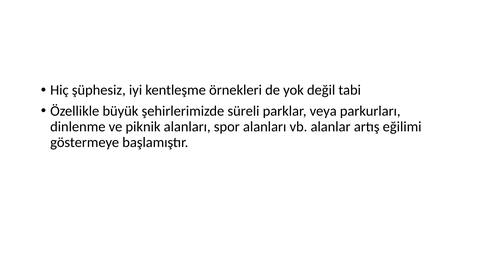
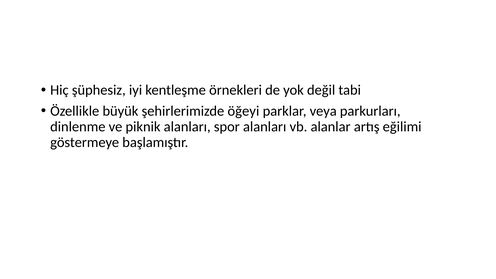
süreli: süreli -> öğeyi
